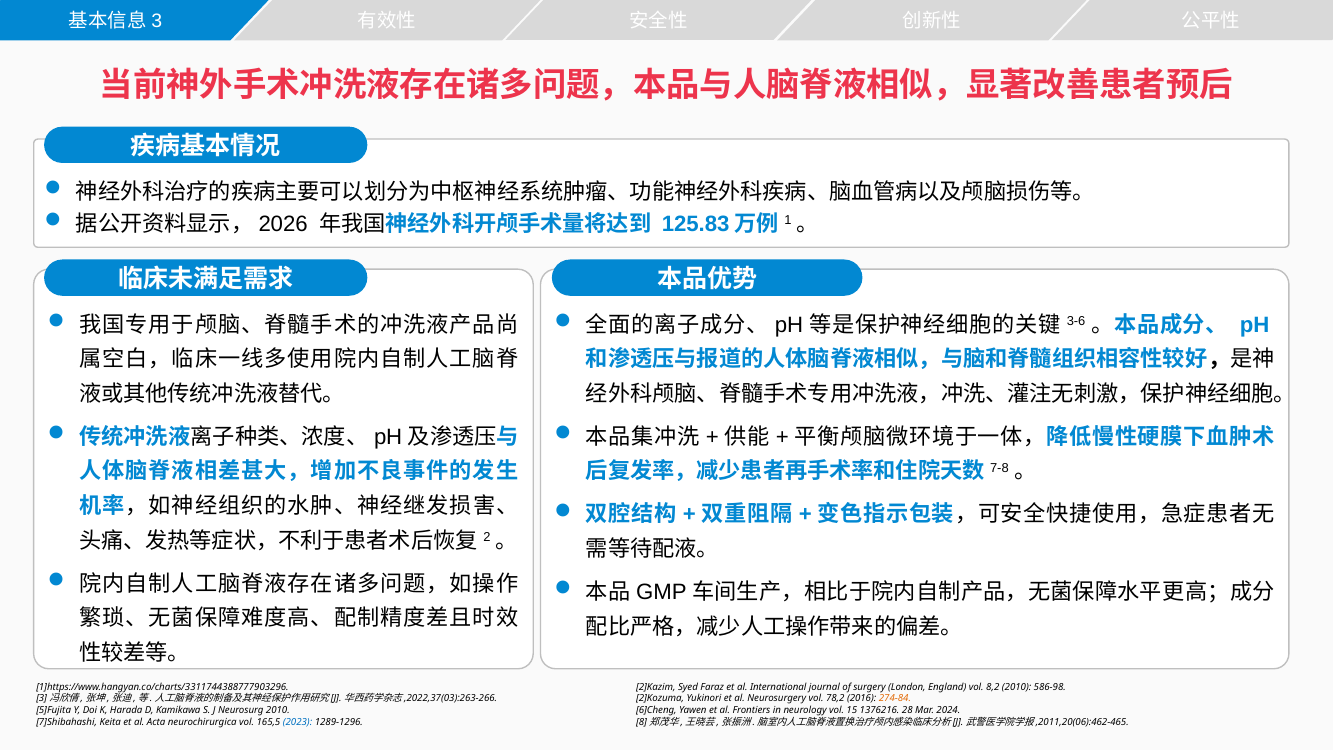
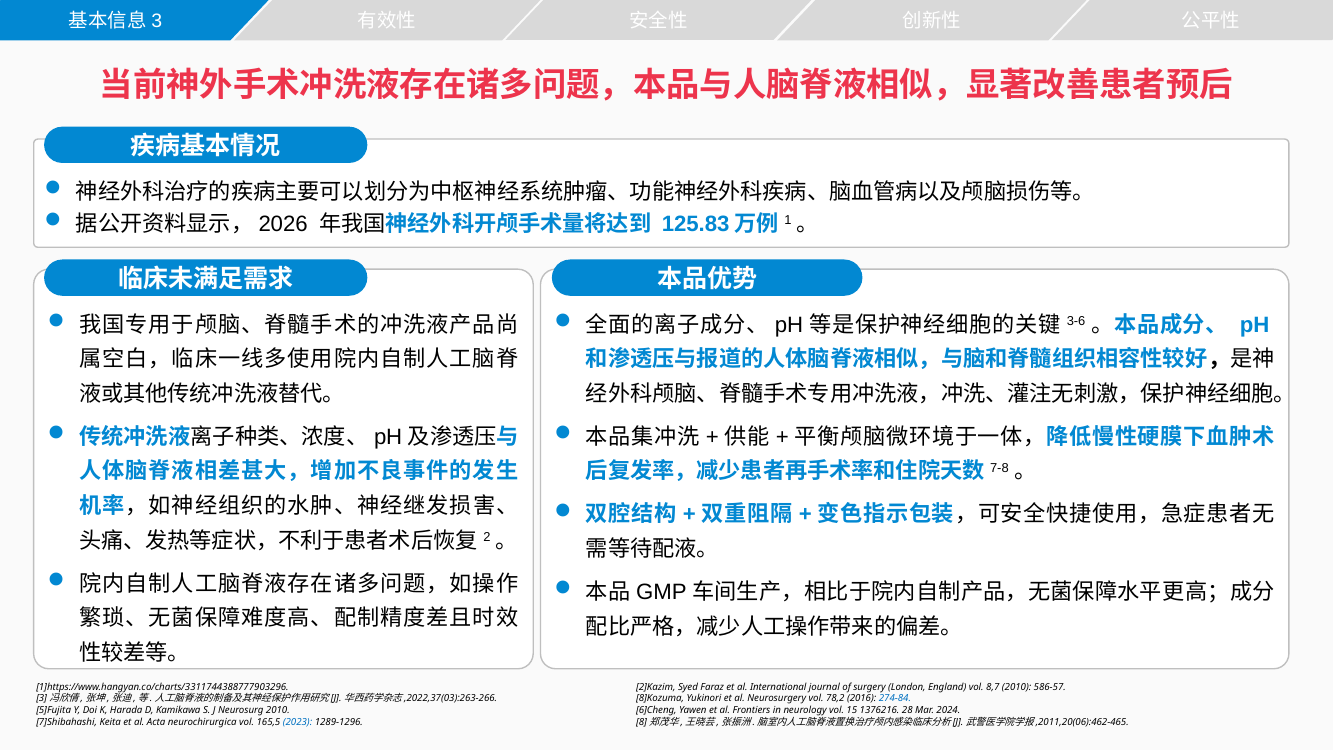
8,2: 8,2 -> 8,7
586-98: 586-98 -> 586-57
2]Kozuma: 2]Kozuma -> 8]Kozuma
274-84 colour: orange -> blue
